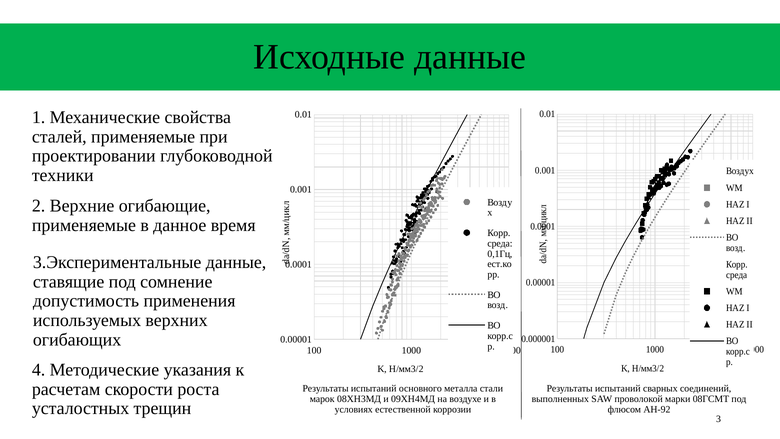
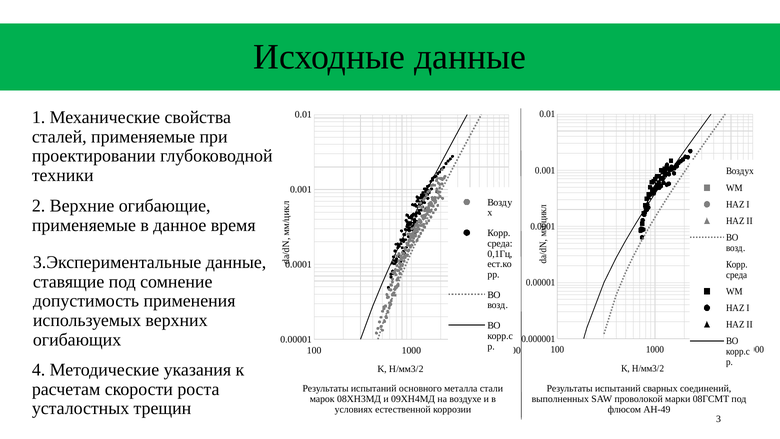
АН-92: АН-92 -> АН-49
